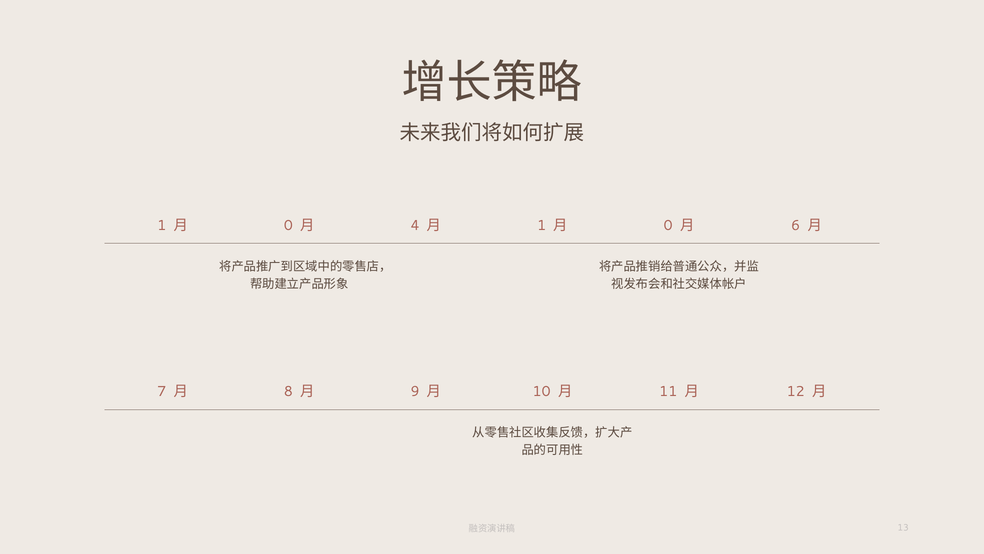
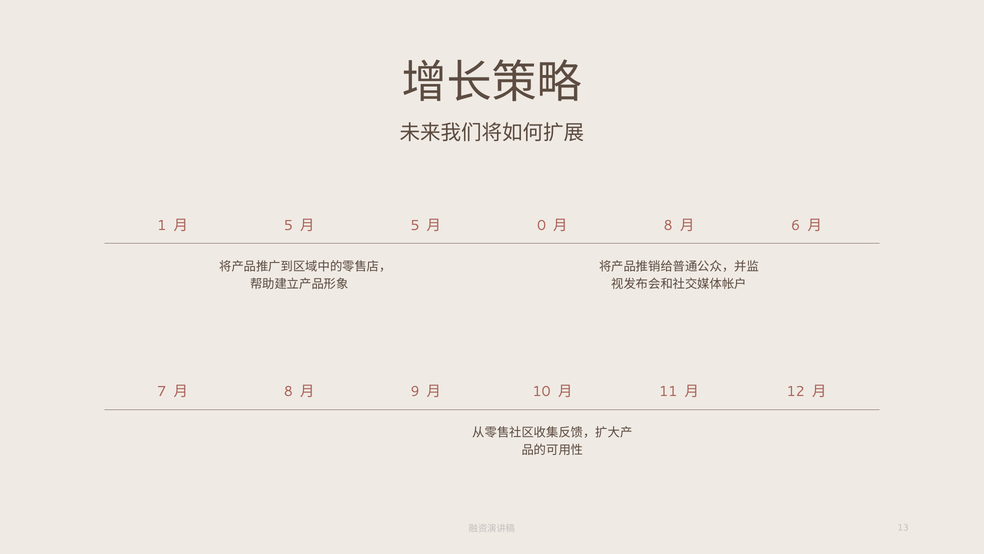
0 at (288, 225): 0 -> 5
4 at (415, 225): 4 -> 5
1 at (542, 225): 1 -> 0
0 at (668, 225): 0 -> 8
